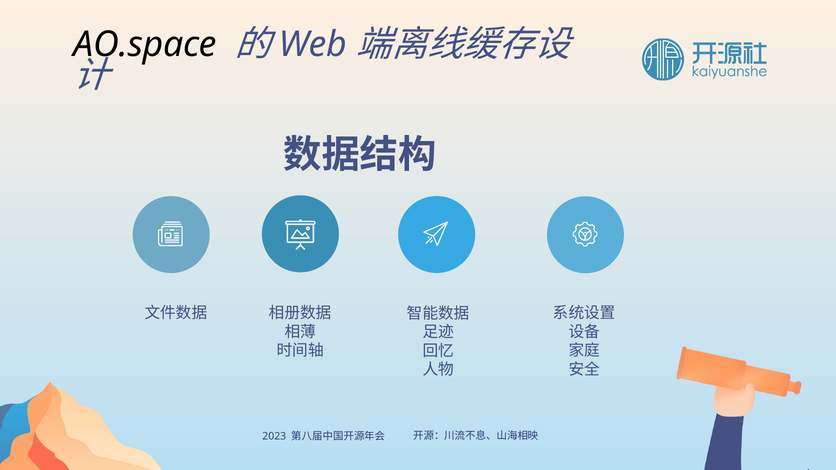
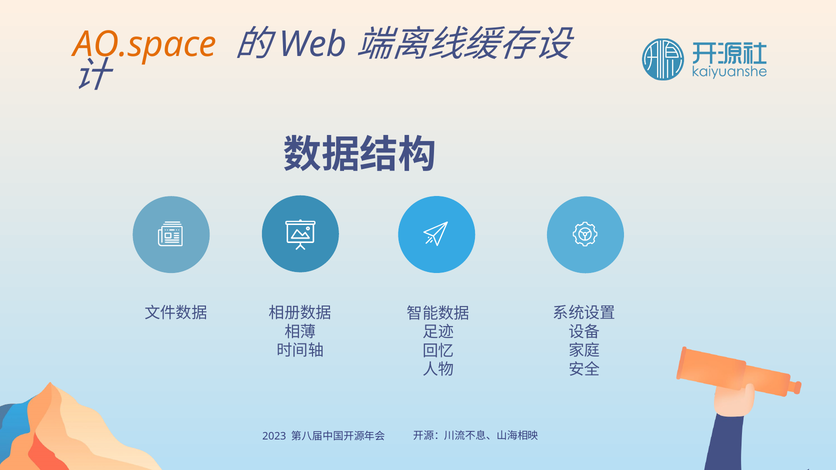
AO.space colour: black -> orange
